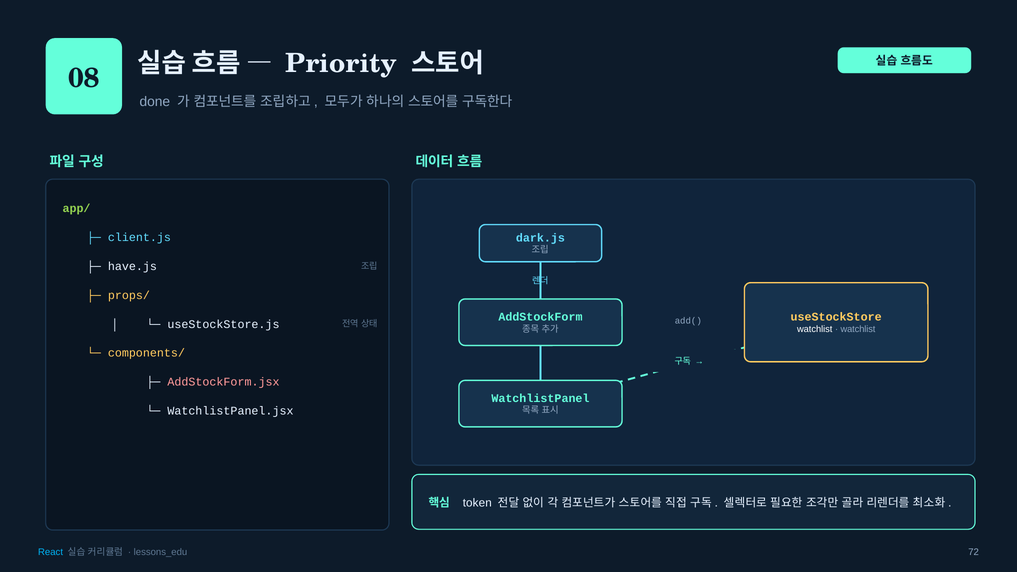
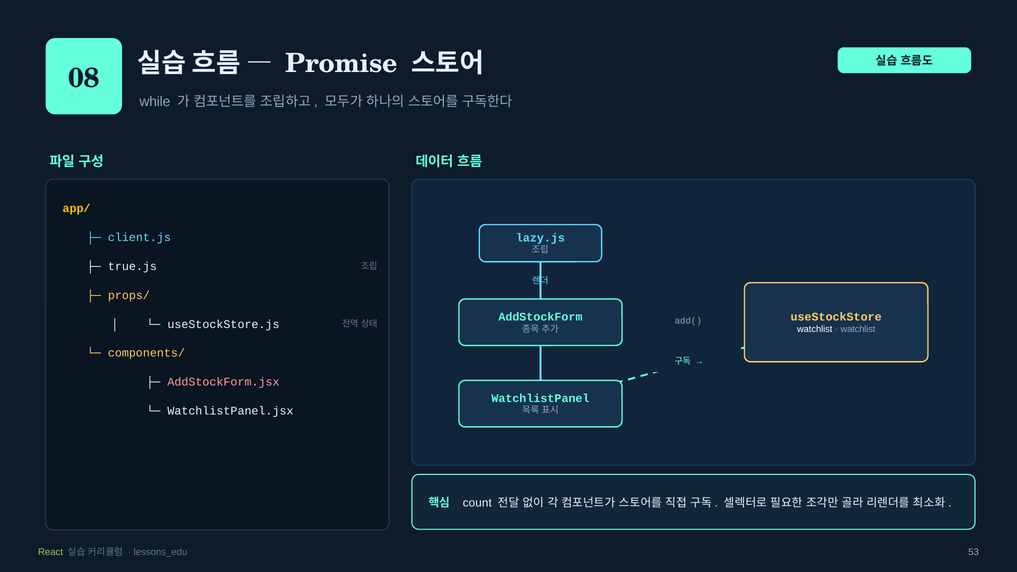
Priority: Priority -> Promise
done: done -> while
app/ colour: light green -> yellow
dark.js: dark.js -> lazy.js
have.js: have.js -> true.js
token: token -> count
React colour: light blue -> light green
72: 72 -> 53
